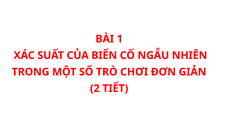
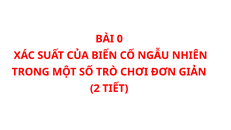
1: 1 -> 0
